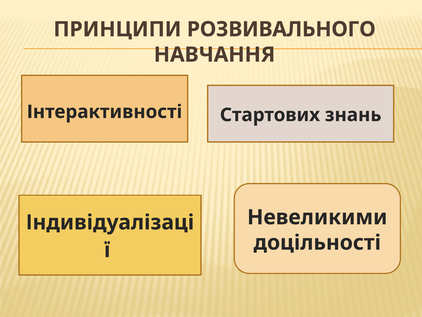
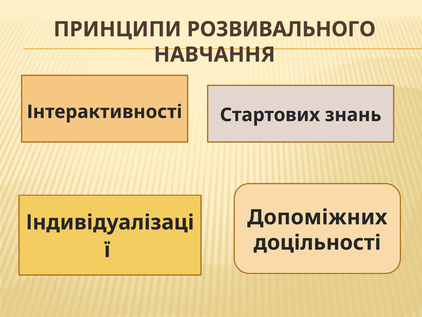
Невеликими: Невеликими -> Допоміжних
